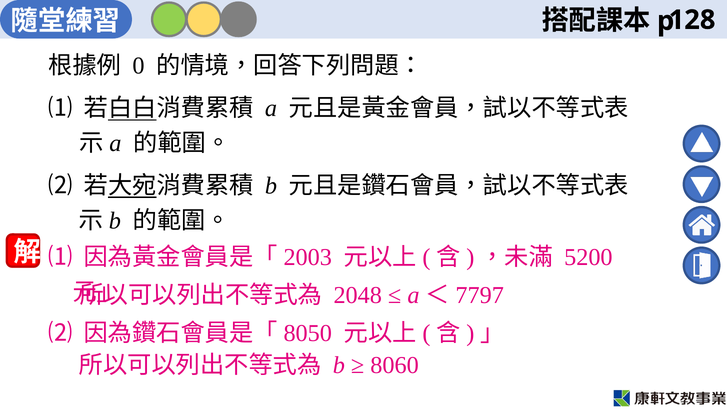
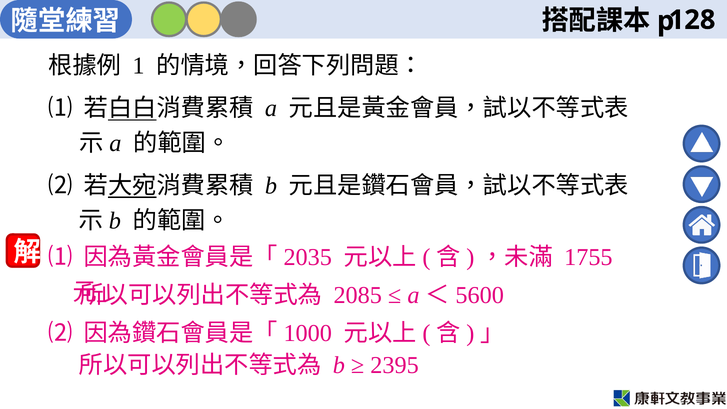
0: 0 -> 1
2003: 2003 -> 2035
5200: 5200 -> 1755
2048: 2048 -> 2085
7797: 7797 -> 5600
8050: 8050 -> 1000
8060: 8060 -> 2395
